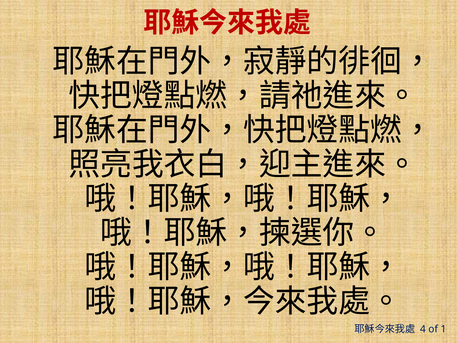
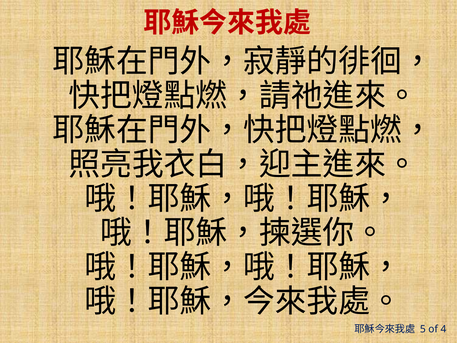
4: 4 -> 5
1: 1 -> 4
